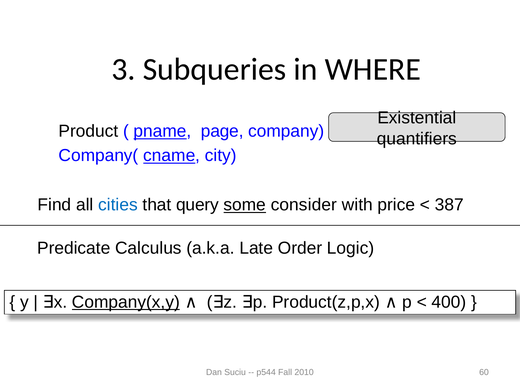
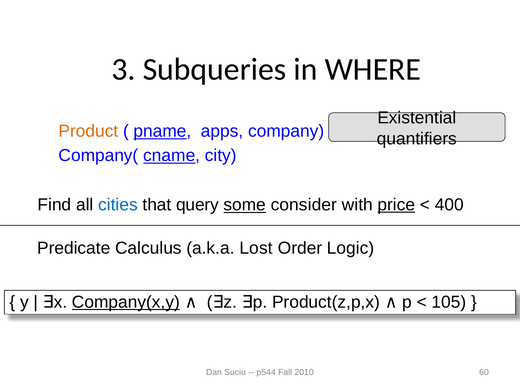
Product colour: black -> orange
page: page -> apps
price underline: none -> present
387: 387 -> 400
Late: Late -> Lost
400: 400 -> 105
